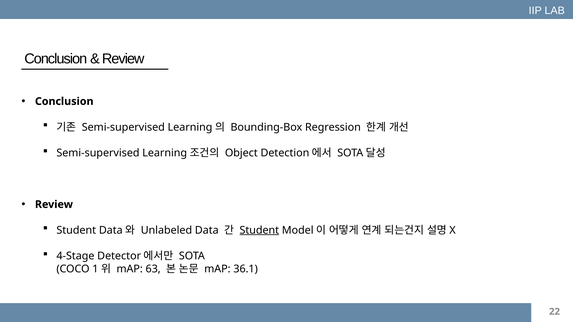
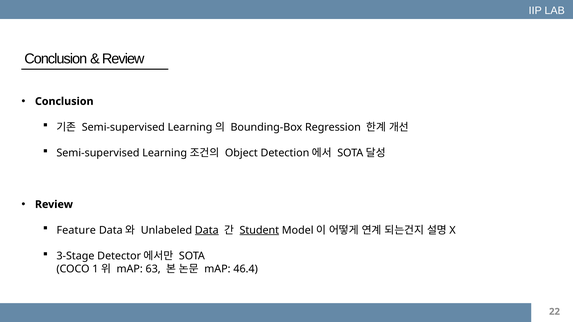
Student at (76, 230): Student -> Feature
Data underline: none -> present
4-Stage: 4-Stage -> 3-Stage
36.1: 36.1 -> 46.4
